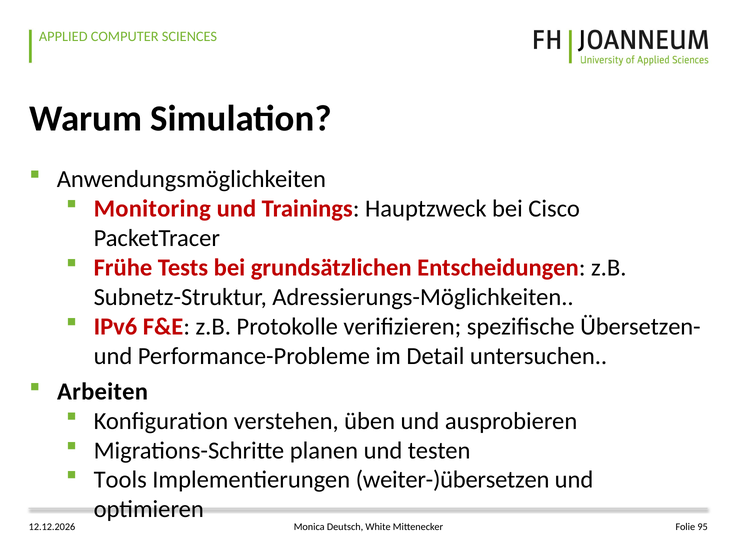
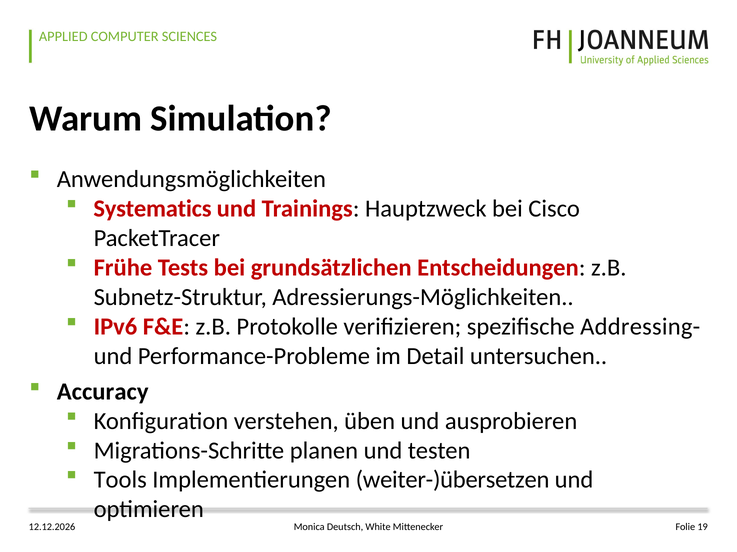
Monitoring: Monitoring -> Systematics
Übersetzen-: Übersetzen- -> Addressing-
Arbeiten: Arbeiten -> Accuracy
95: 95 -> 19
